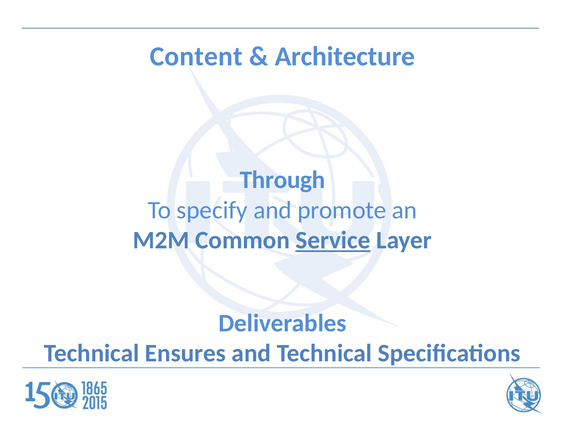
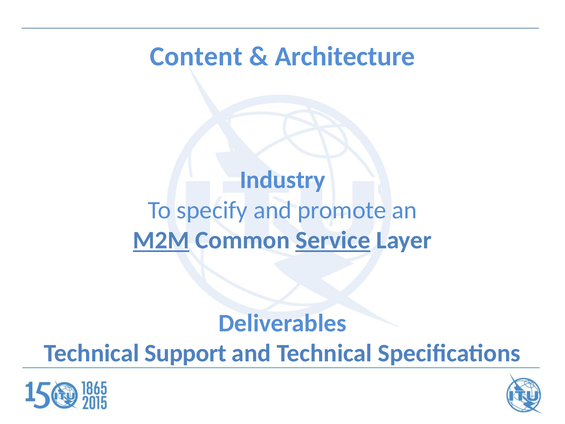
Through: Through -> Industry
M2M underline: none -> present
Ensures: Ensures -> Support
